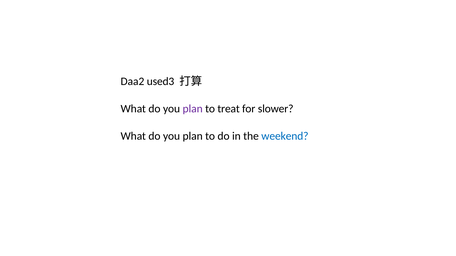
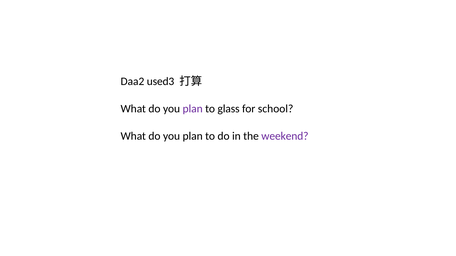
treat: treat -> glass
slower: slower -> school
weekend colour: blue -> purple
